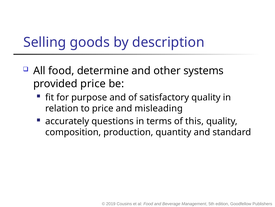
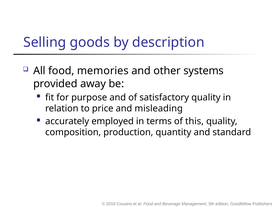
determine: determine -> memories
provided price: price -> away
questions: questions -> employed
